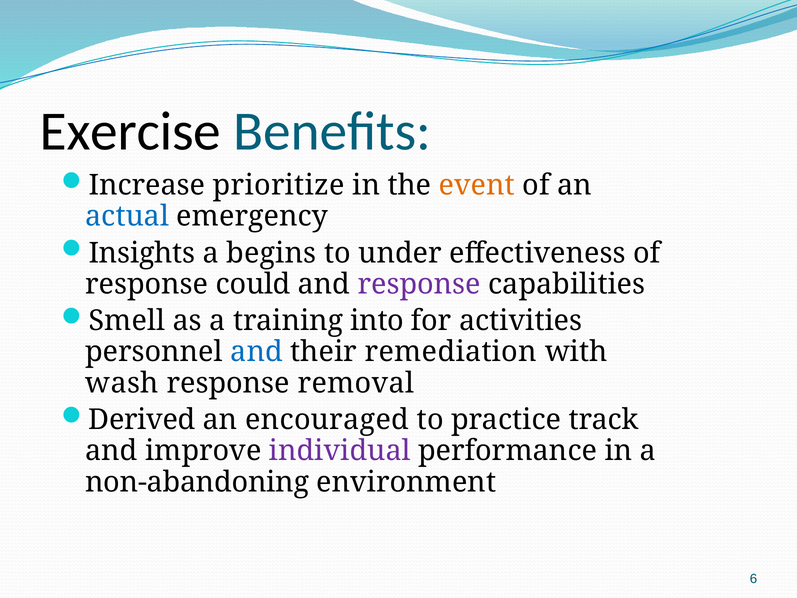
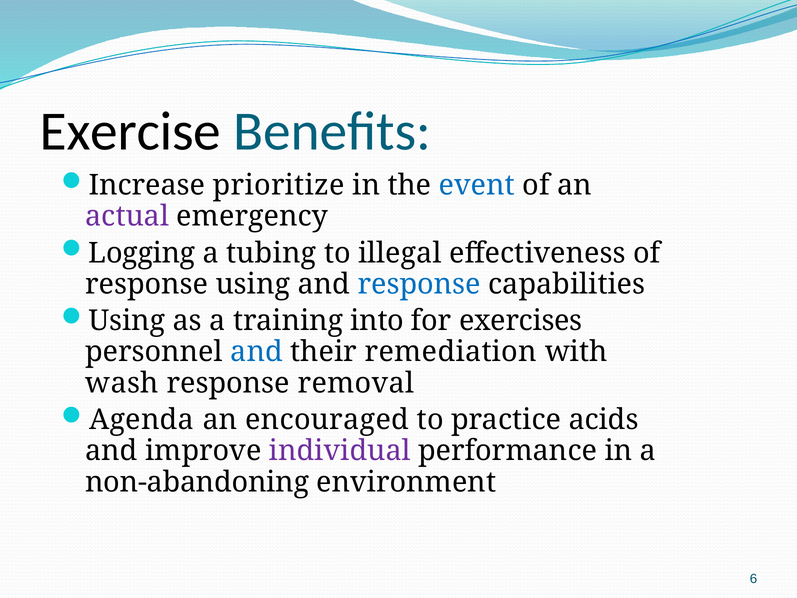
event colour: orange -> blue
actual colour: blue -> purple
Insights: Insights -> Logging
begins: begins -> tubing
under: under -> illegal
response could: could -> using
response at (419, 284) colour: purple -> blue
Smell at (127, 321): Smell -> Using
activities: activities -> exercises
Derived: Derived -> Agenda
track: track -> acids
